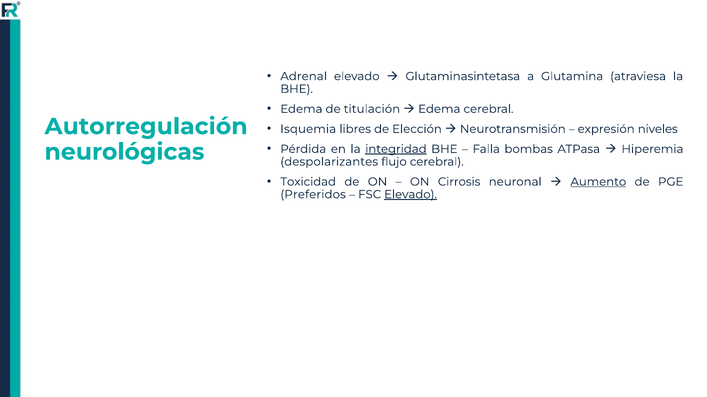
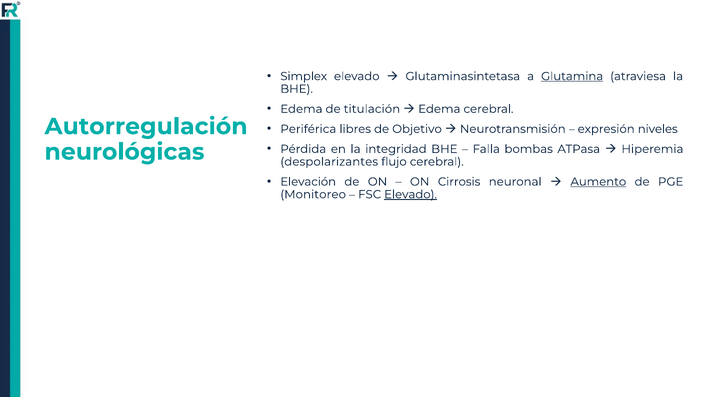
Adrenal: Adrenal -> Simplex
Glutamina underline: none -> present
Isquemia: Isquemia -> Periférica
Elección: Elección -> Objetivo
integridad underline: present -> none
Toxicidad: Toxicidad -> Elevación
Preferidos: Preferidos -> Monitoreo
